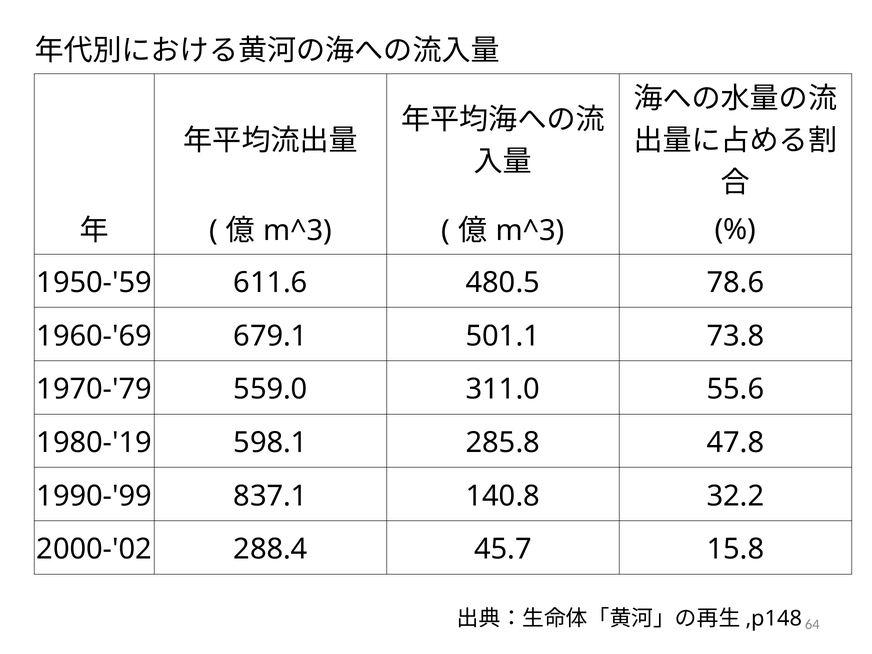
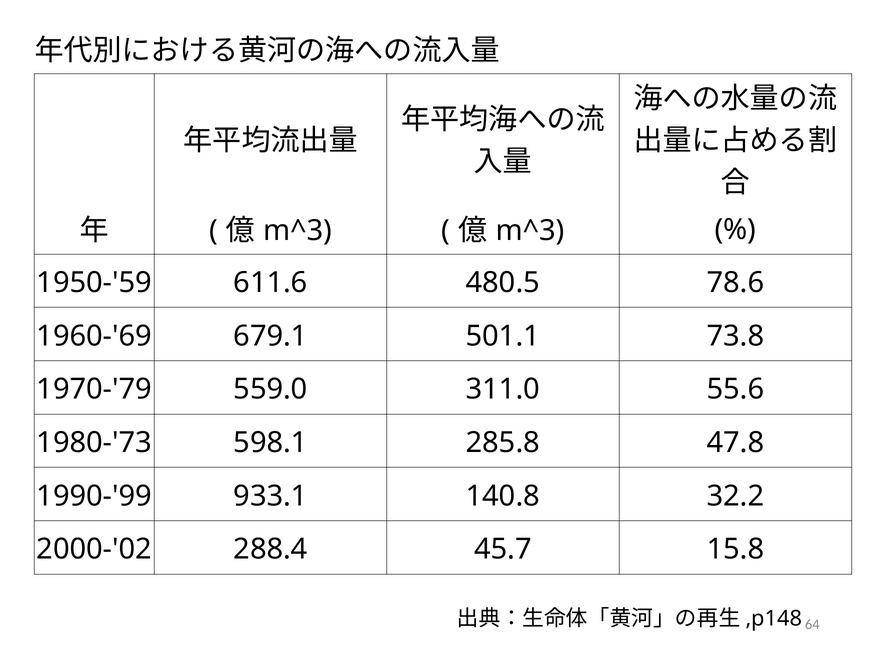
1980-'19: 1980-'19 -> 1980-'73
837.1: 837.1 -> 933.1
